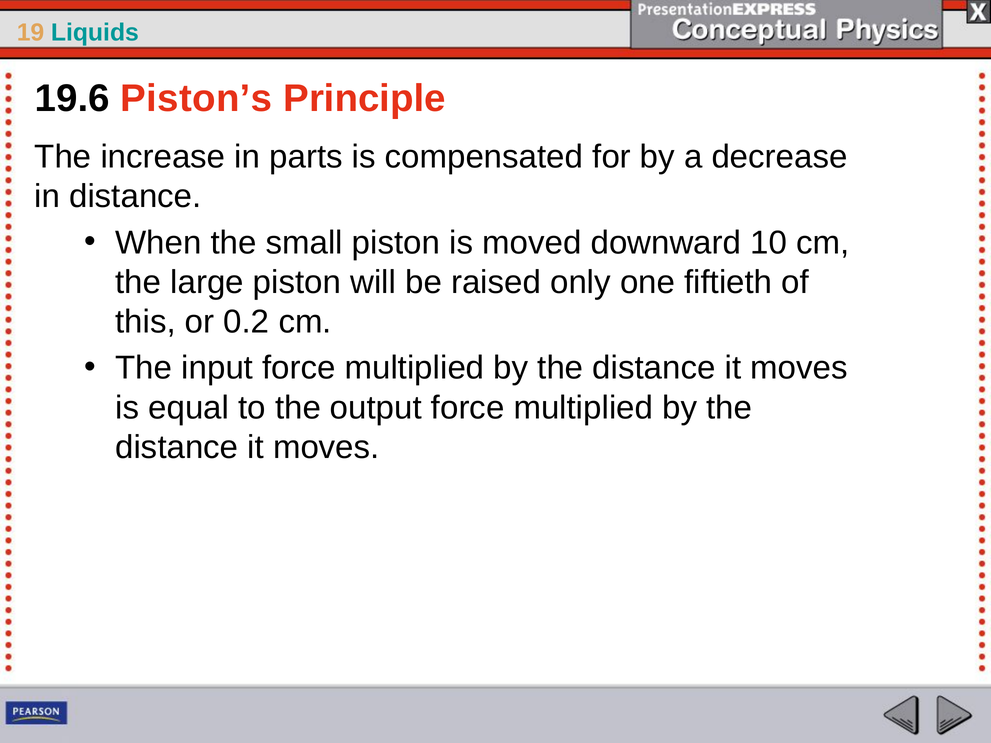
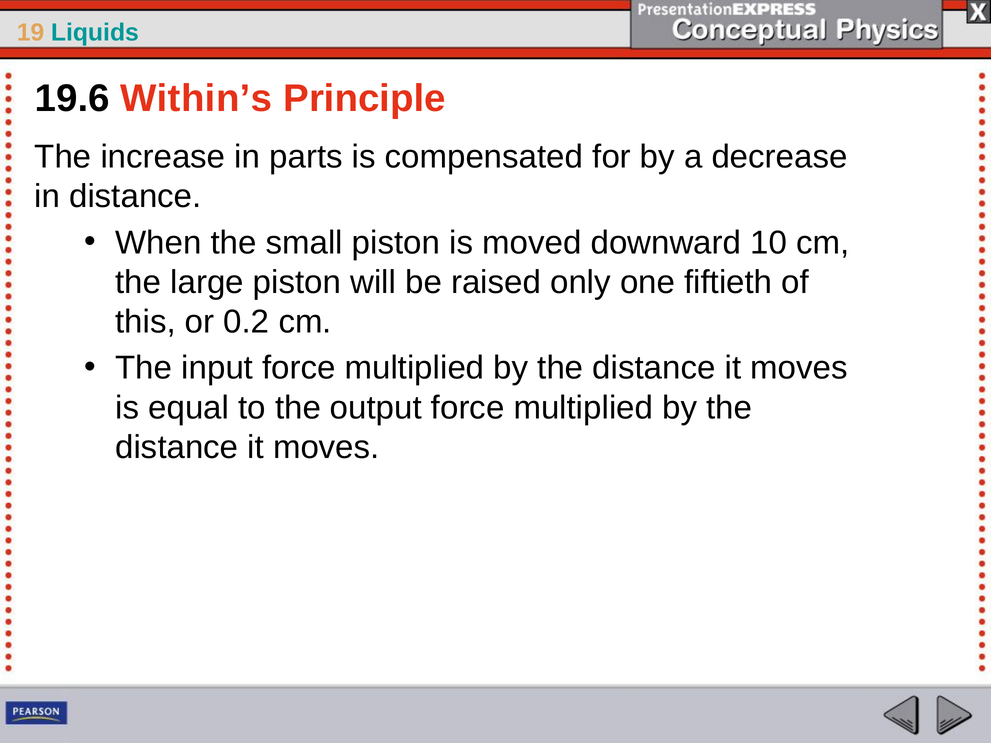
Piston’s: Piston’s -> Within’s
